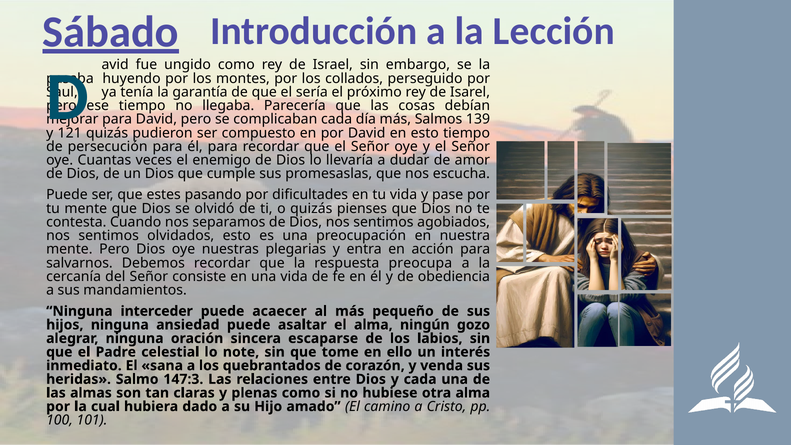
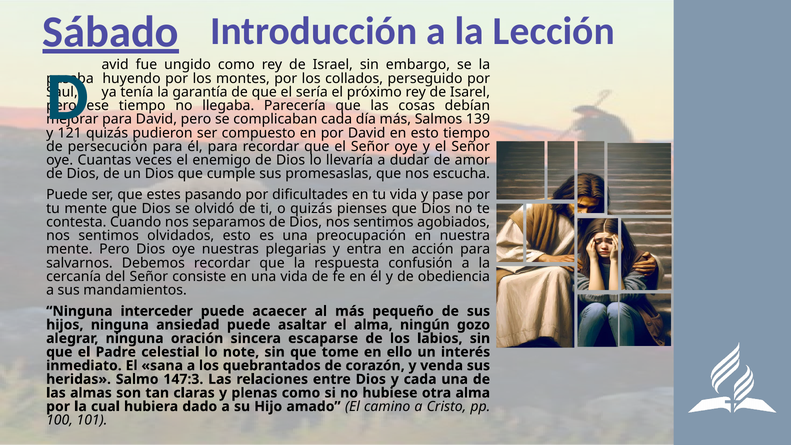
preocupa: preocupa -> confusión
